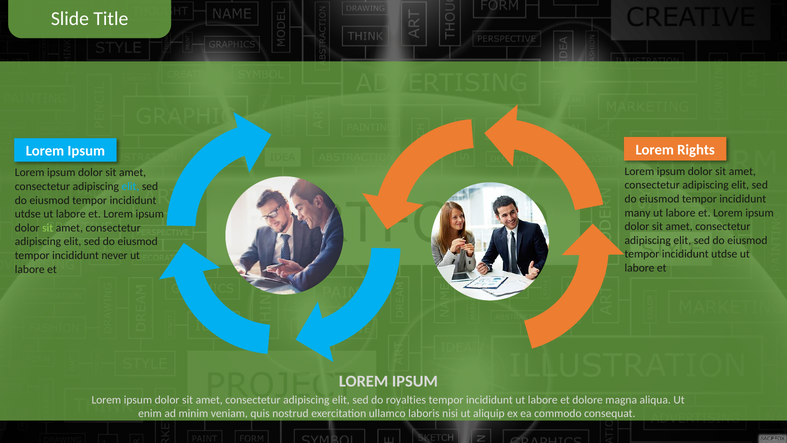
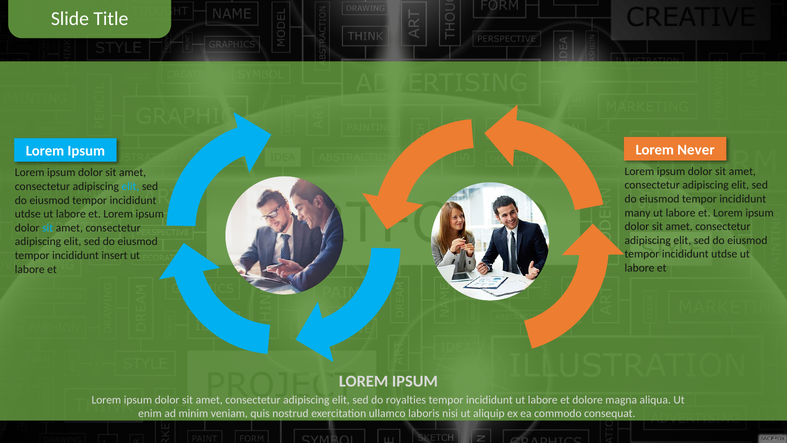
Rights: Rights -> Never
sit at (48, 228) colour: light green -> light blue
never: never -> insert
